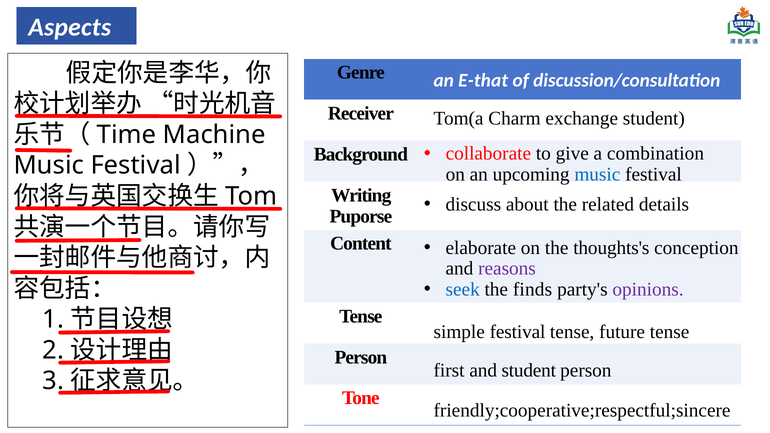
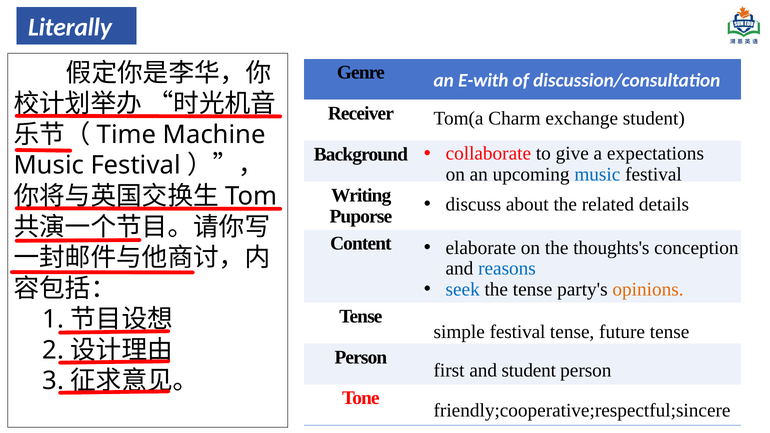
Aspects: Aspects -> Literally
E-that: E-that -> E-with
combination: combination -> expectations
reasons colour: purple -> blue
the finds: finds -> tense
opinions colour: purple -> orange
